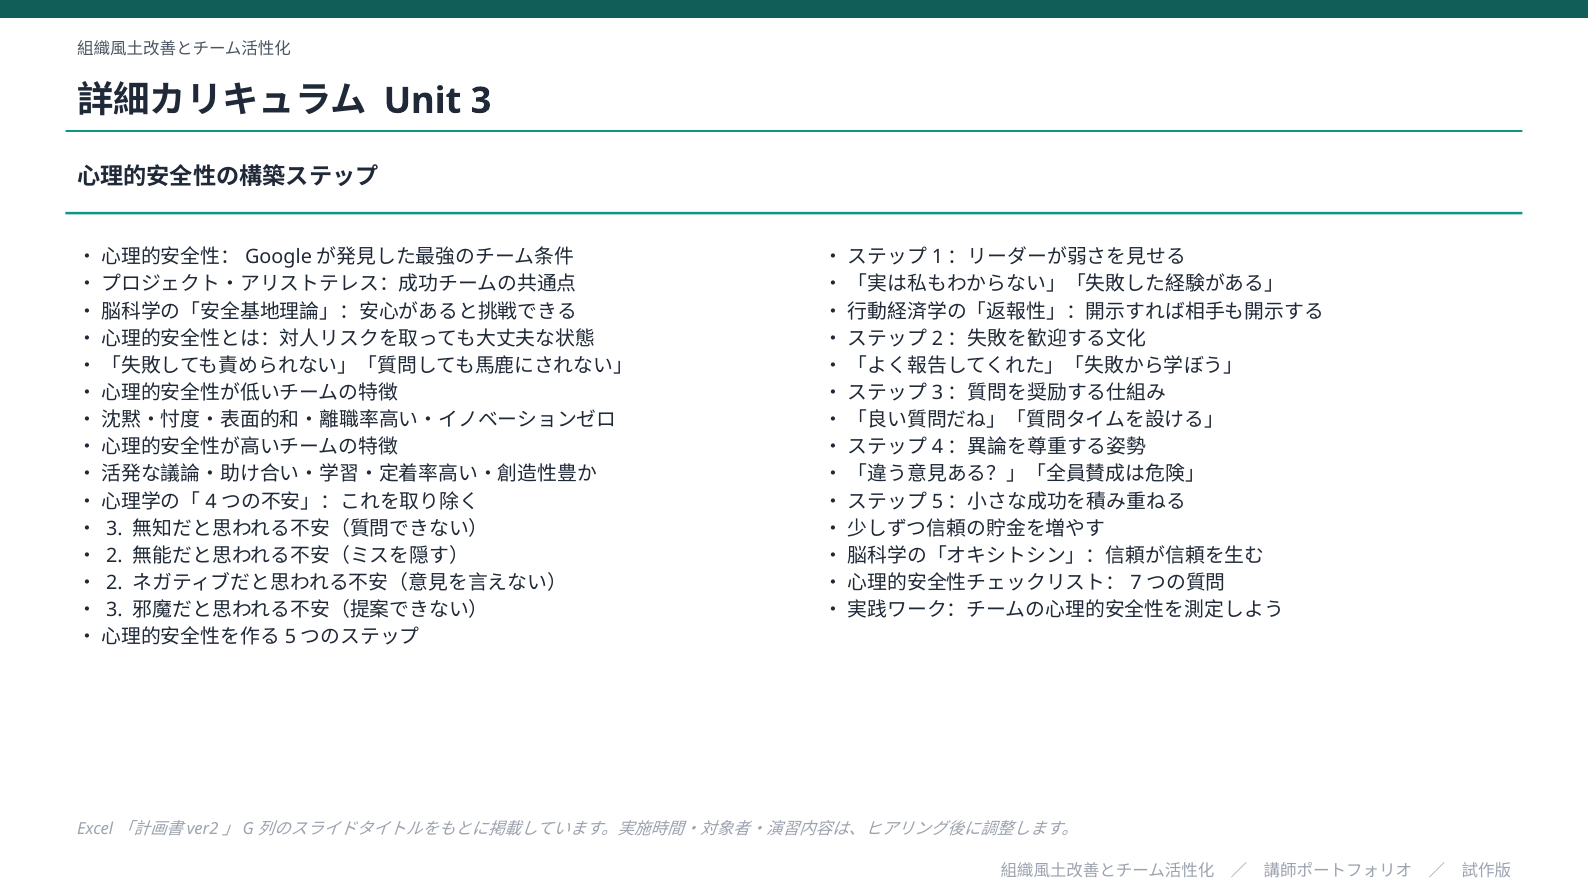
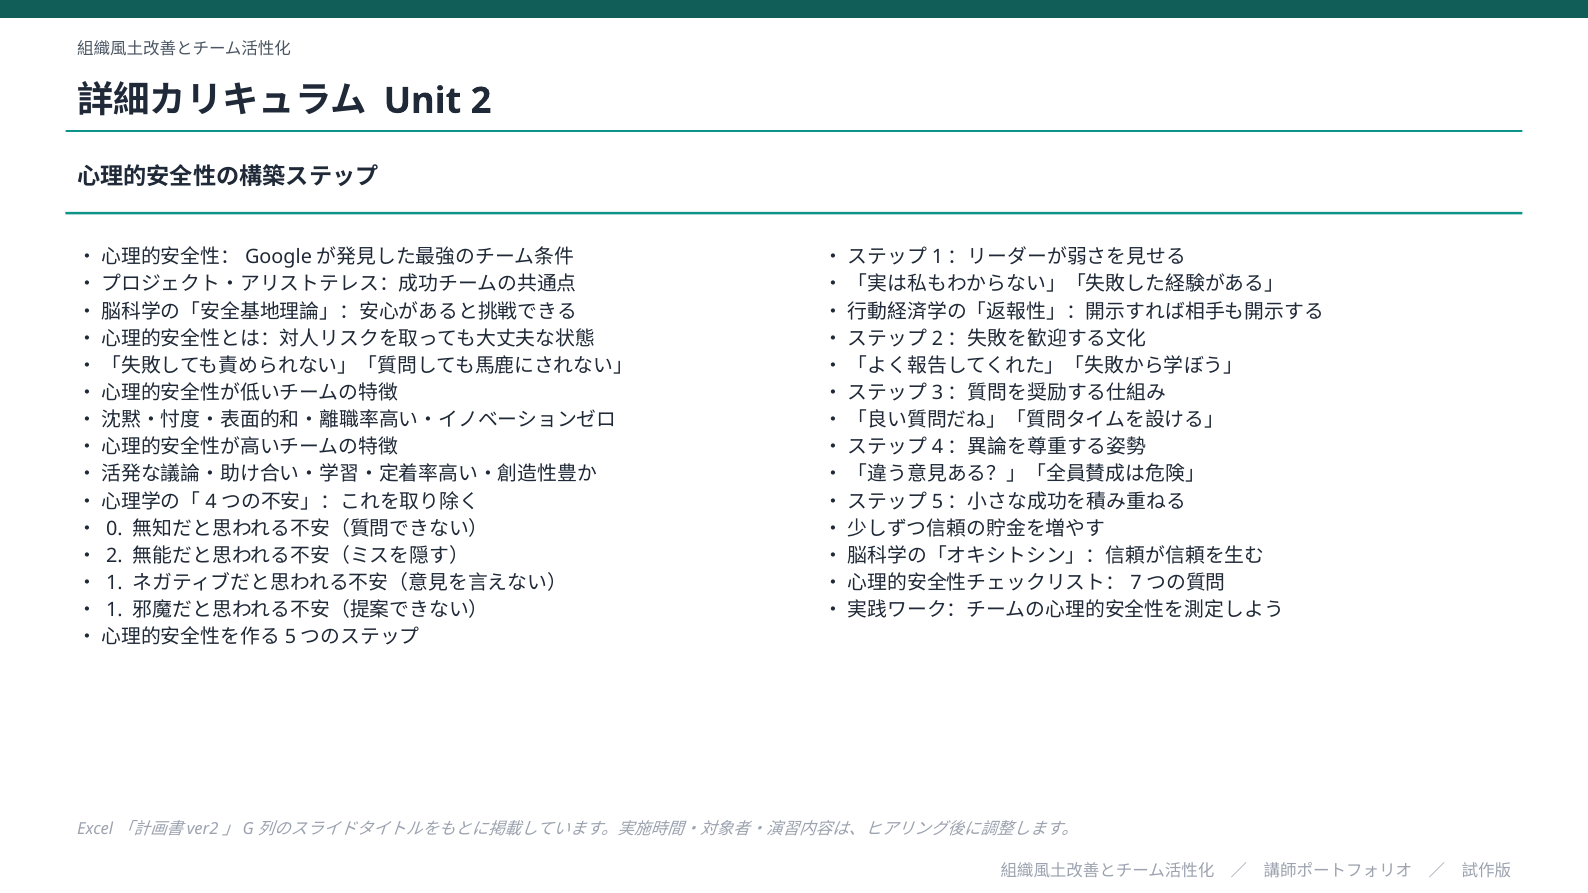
Unit 3: 3 -> 2
3 at (114, 529): 3 -> 0
2 at (114, 583): 2 -> 1
3 at (114, 610): 3 -> 1
